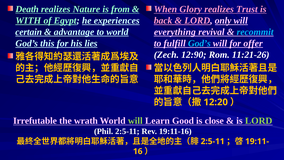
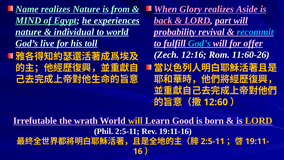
Death: Death -> Name
Trust: Trust -> Aside
WITH: WITH -> MIND
only: only -> part
certain at (29, 32): certain -> nature
advantage: advantage -> individual
everything: everything -> probability
this: this -> live
lies: lies -> toll
12:90: 12:90 -> 12:16
11:21-26: 11:21-26 -> 11:60-26
12:20: 12:20 -> 12:60
will at (135, 121) colour: light green -> yellow
close: close -> born
LORD at (259, 121) colour: light green -> yellow
